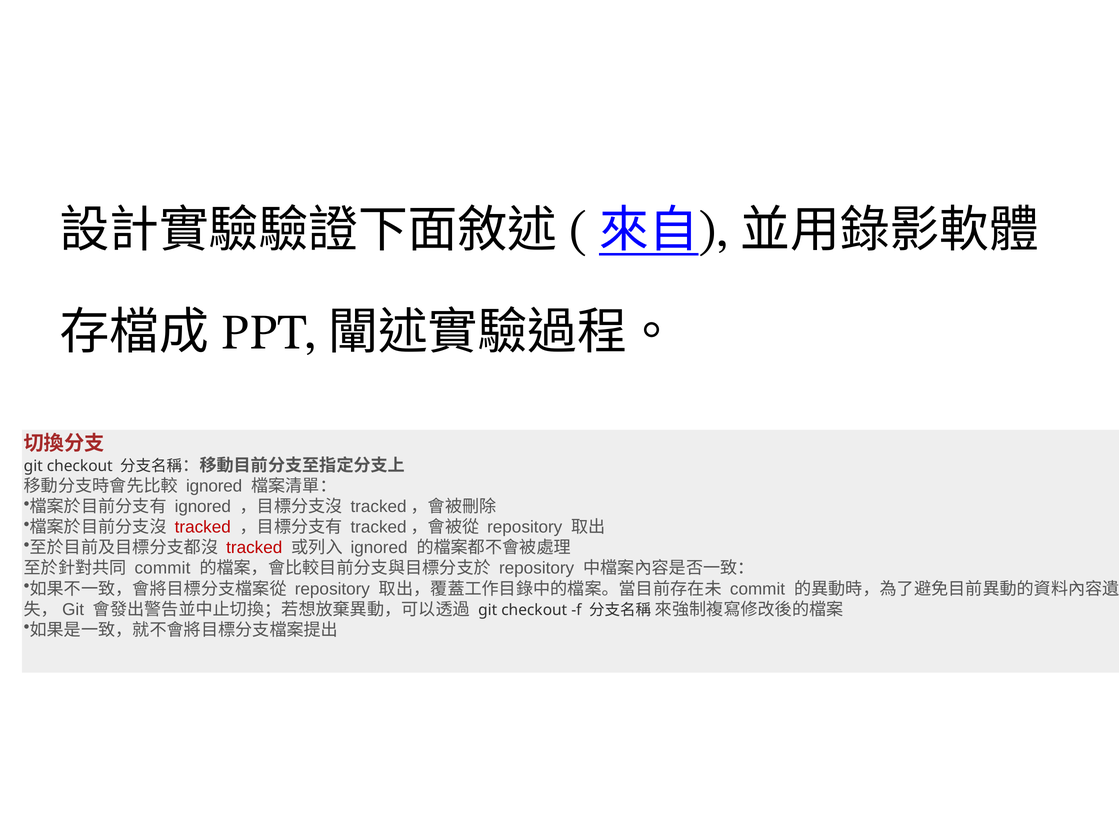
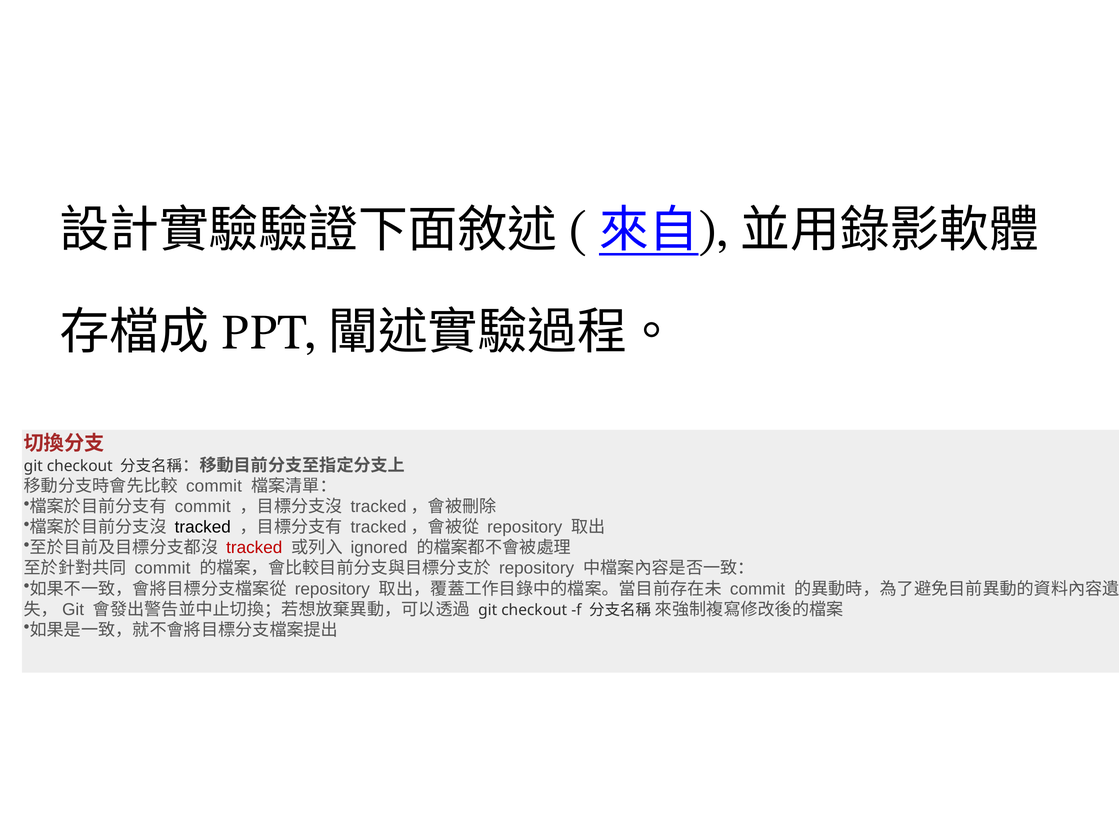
ignored at (214, 486): ignored -> commit
ignored at (203, 506): ignored -> commit
tracked at (203, 527) colour: red -> black
